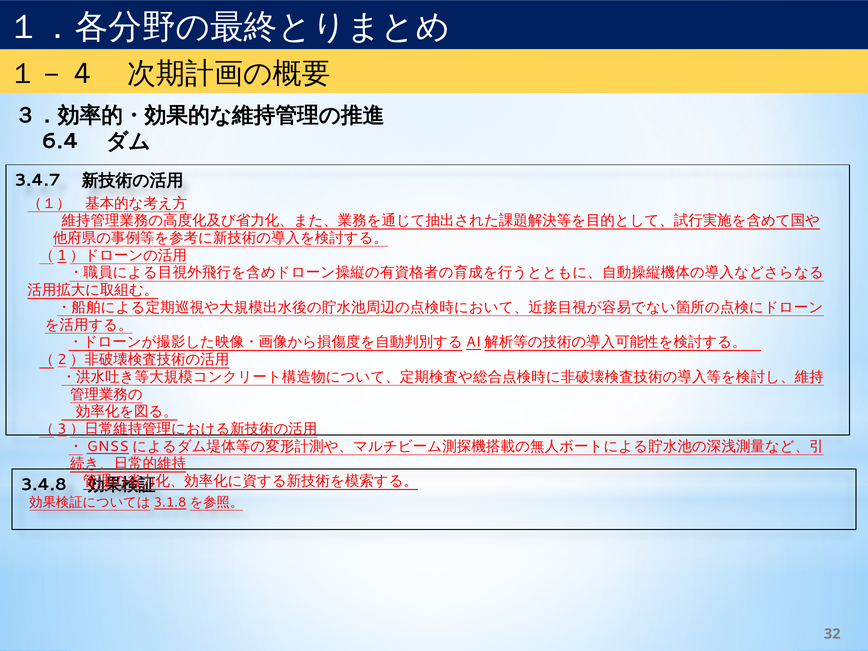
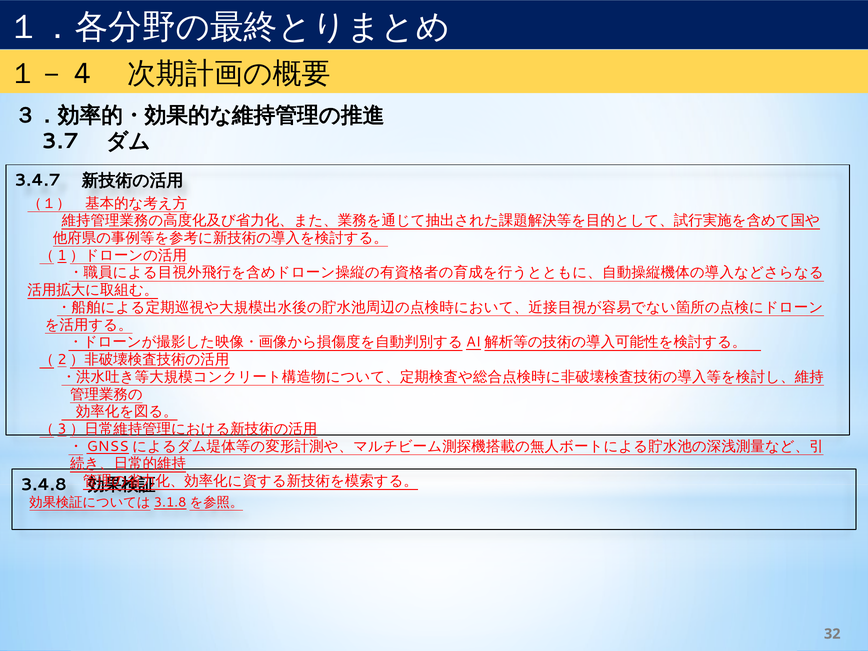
6.4: 6.4 -> 3.7
